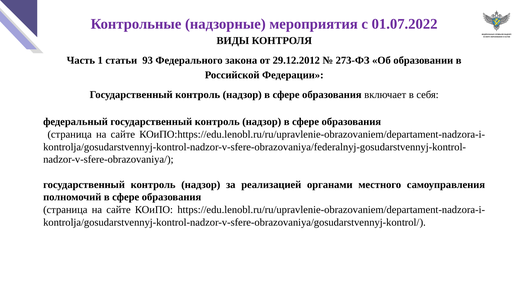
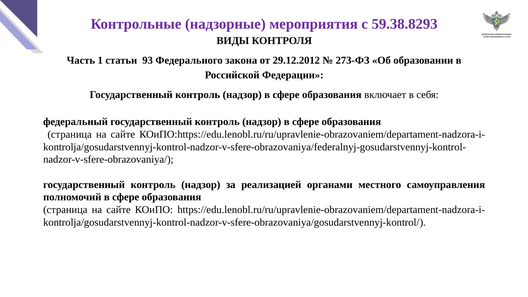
01.07.2022: 01.07.2022 -> 59.38.8293
